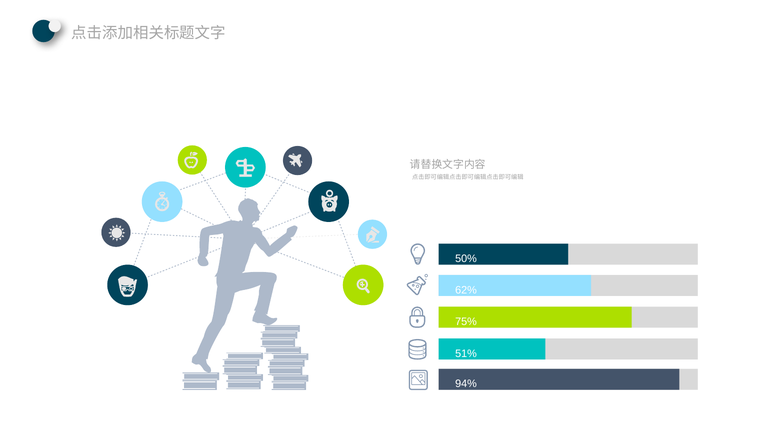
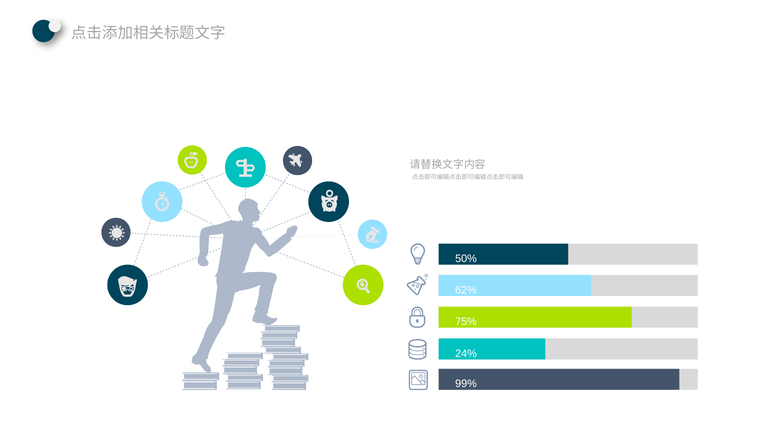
51%: 51% -> 24%
94%: 94% -> 99%
